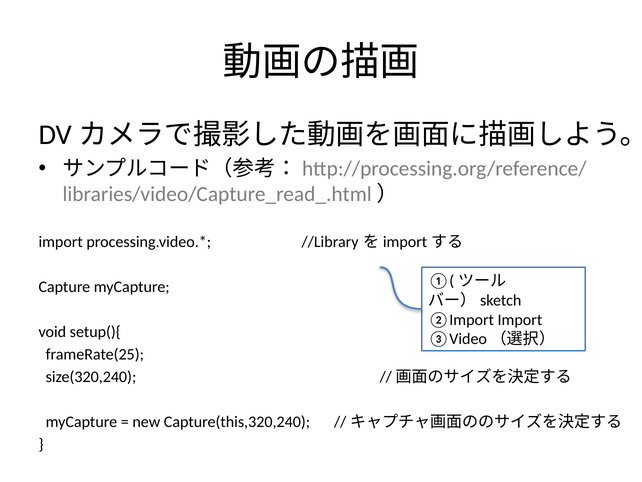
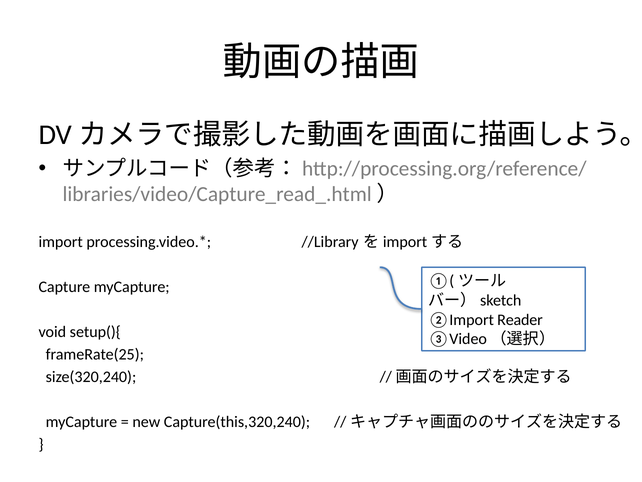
②Import Import: Import -> Reader
